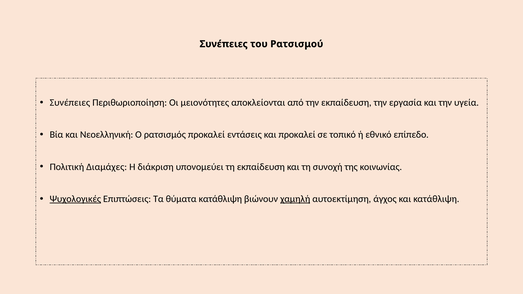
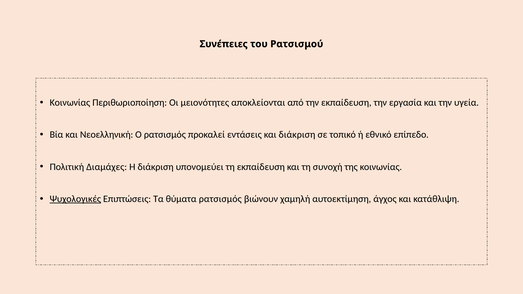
Συνέπειες at (70, 103): Συνέπειες -> Κοινωνίας
και προκαλεί: προκαλεί -> διάκριση
θύματα κατάθλιψη: κατάθλιψη -> ρατσισμός
χαμηλή underline: present -> none
